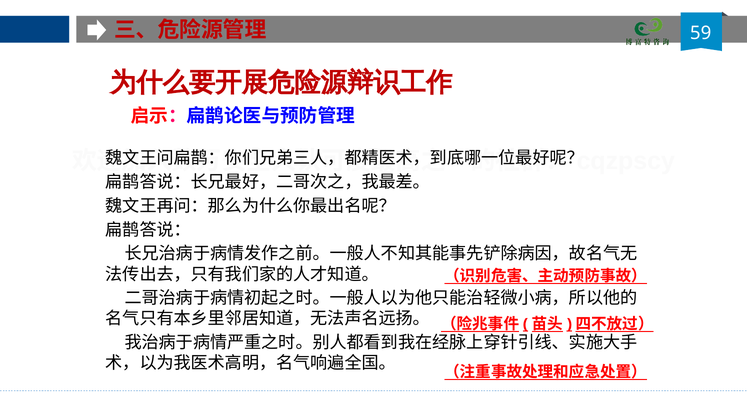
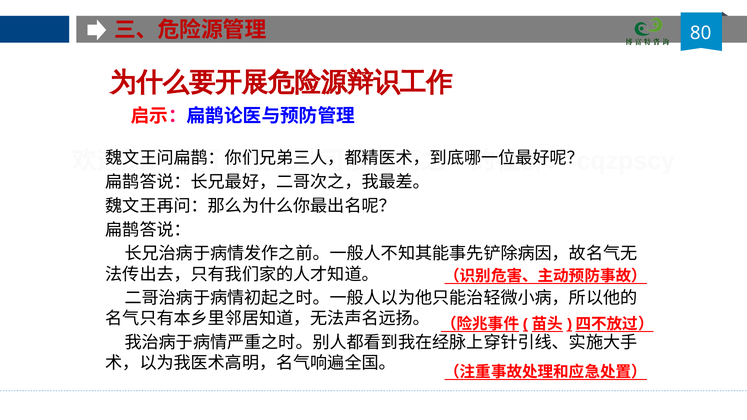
59: 59 -> 80
